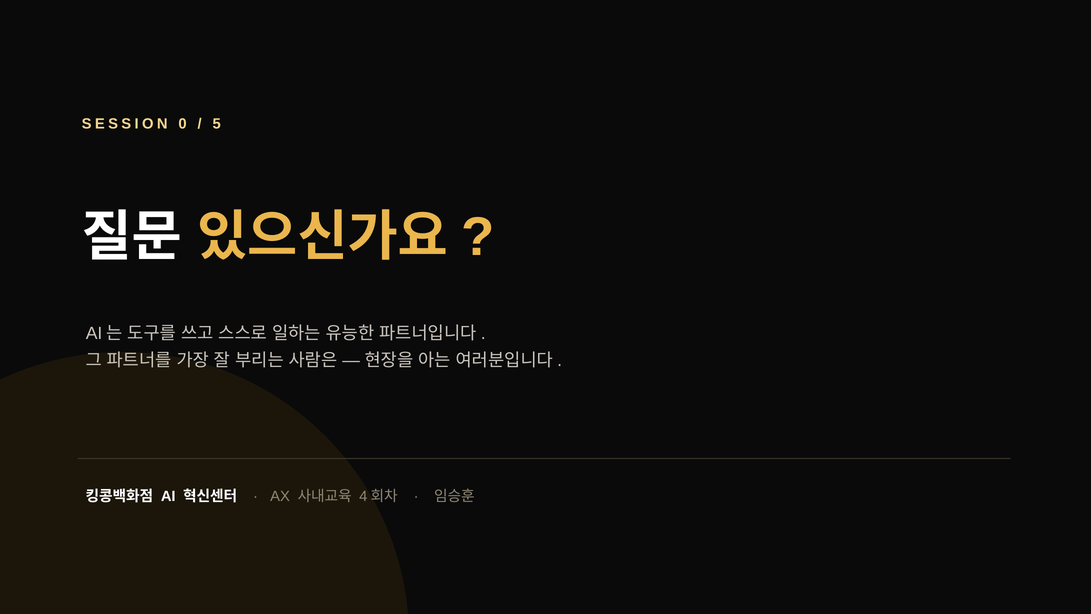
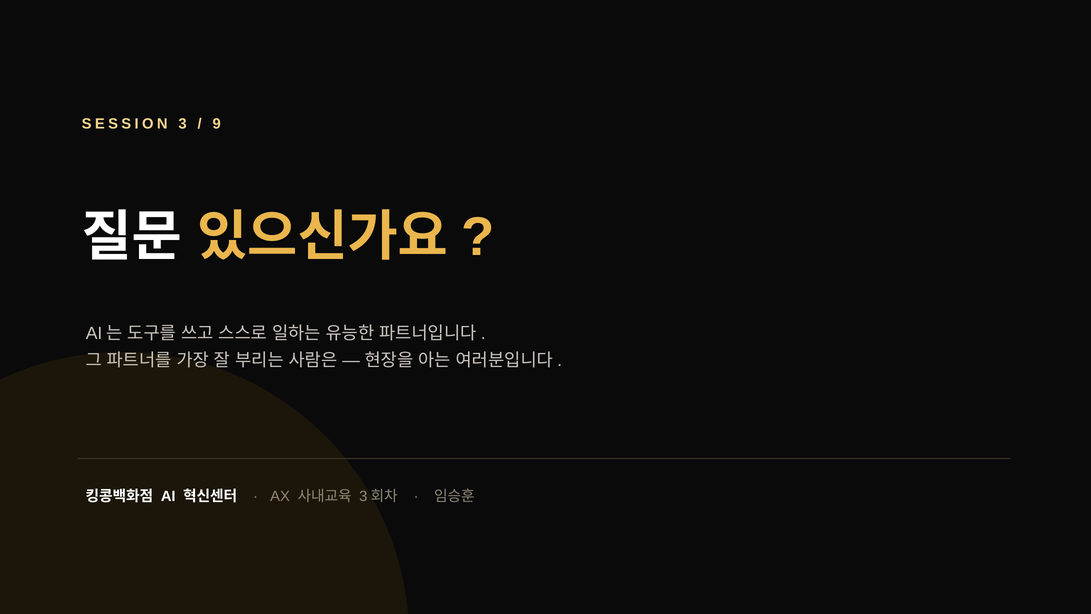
SESSION 0: 0 -> 3
5: 5 -> 9
4 at (363, 496): 4 -> 3
